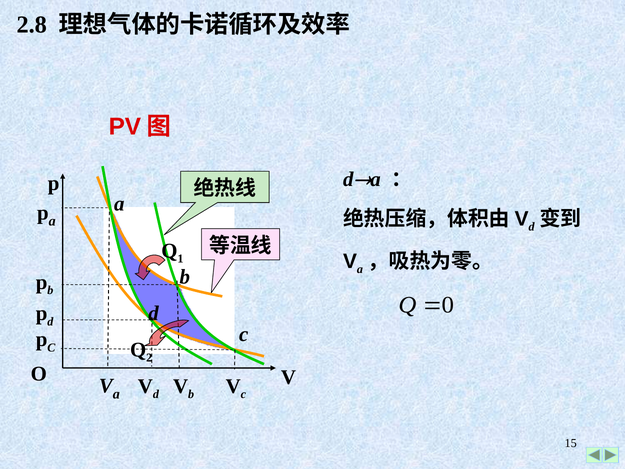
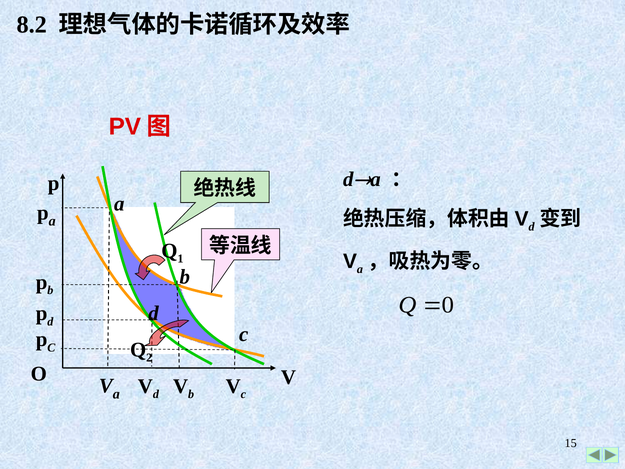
2.8: 2.8 -> 8.2
